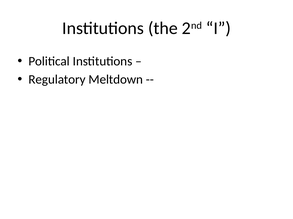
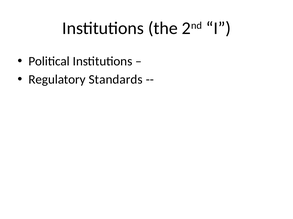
Meltdown: Meltdown -> Standards
